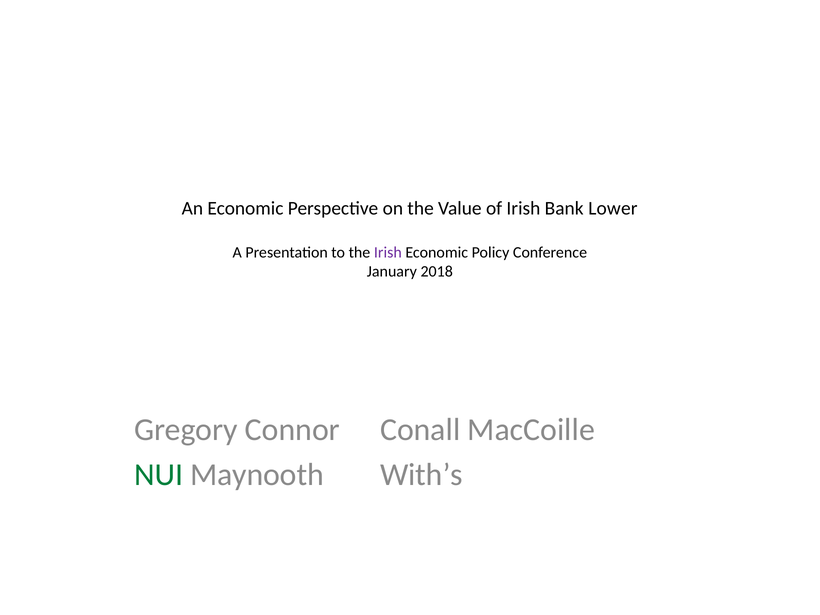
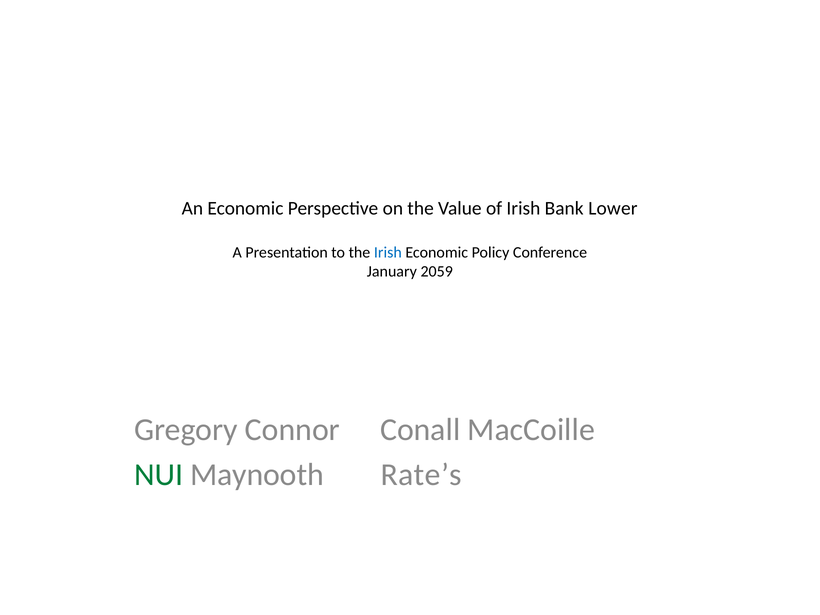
Irish at (388, 253) colour: purple -> blue
2018: 2018 -> 2059
With’s: With’s -> Rate’s
